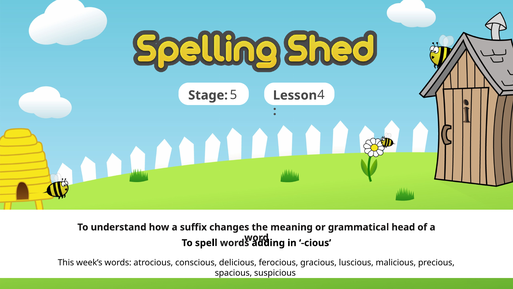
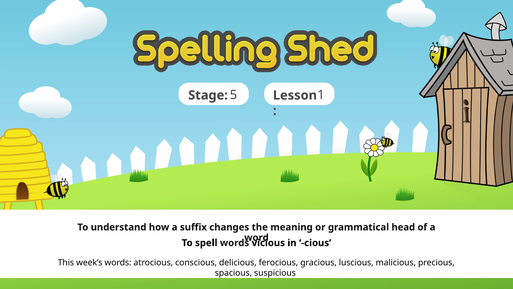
4: 4 -> 1
adding: adding -> vicious
